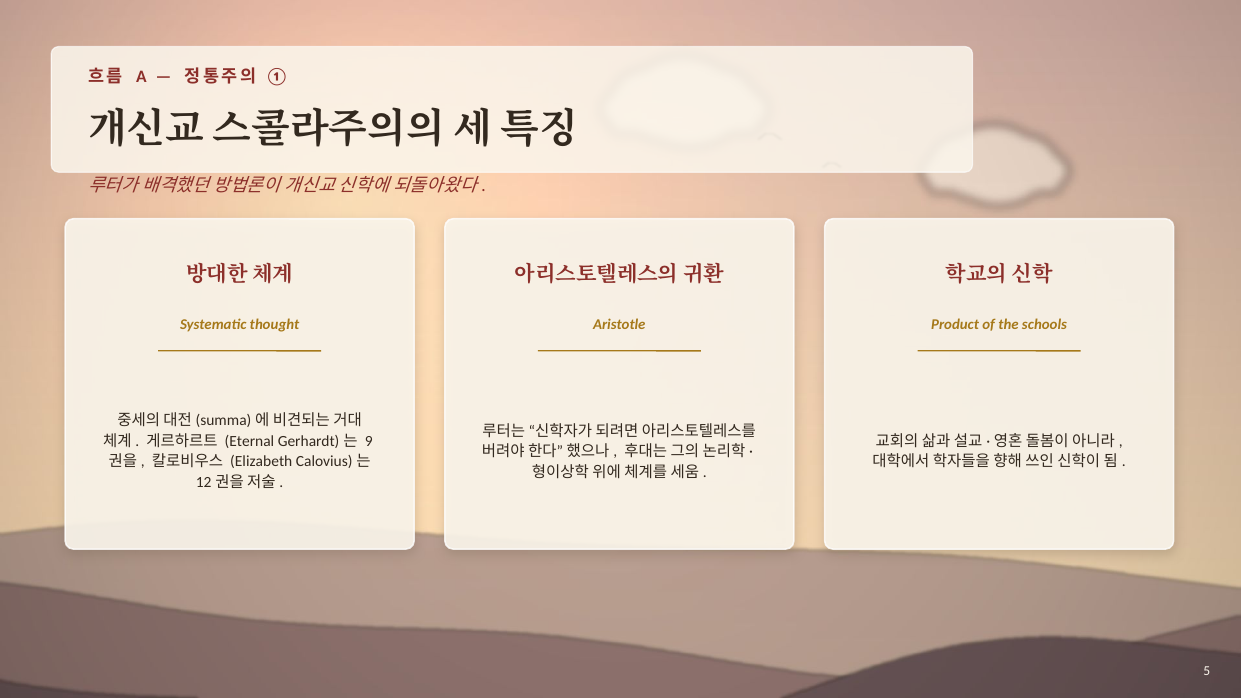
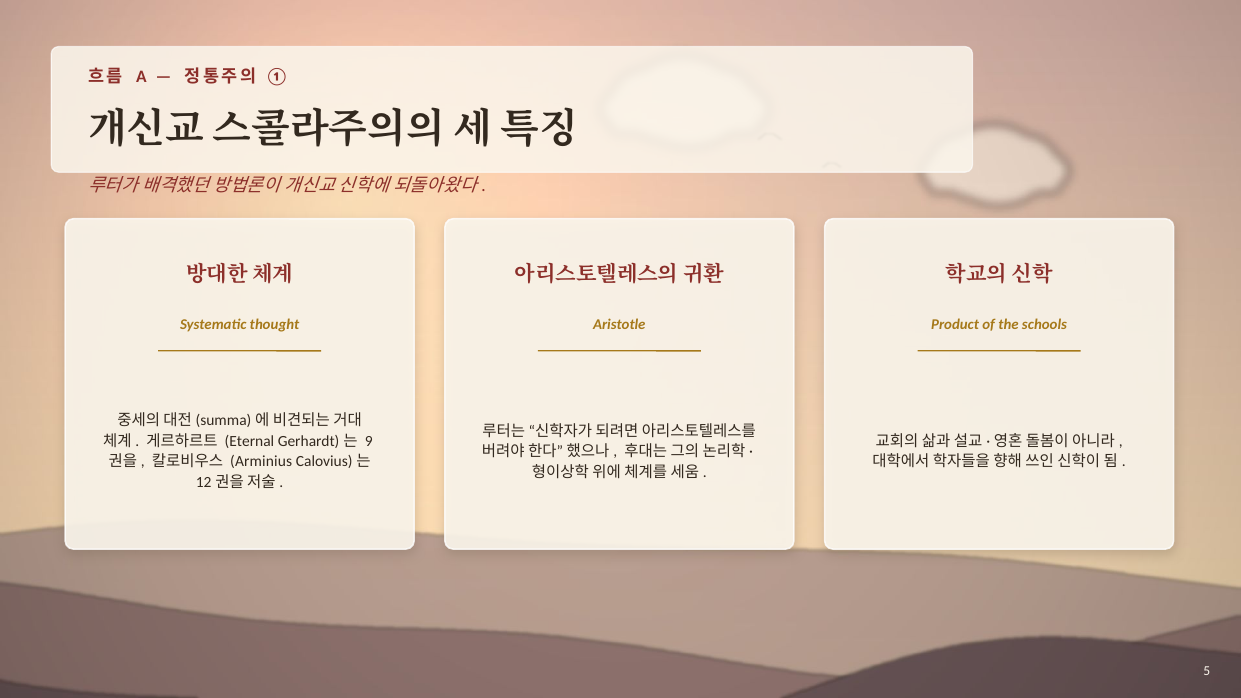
Elizabeth: Elizabeth -> Arminius
